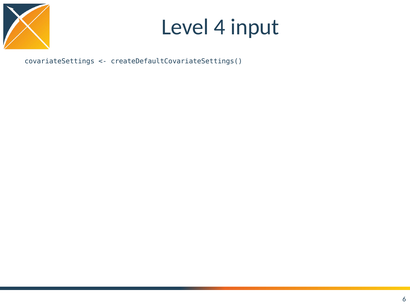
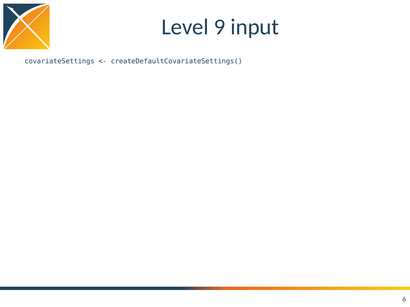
4: 4 -> 9
